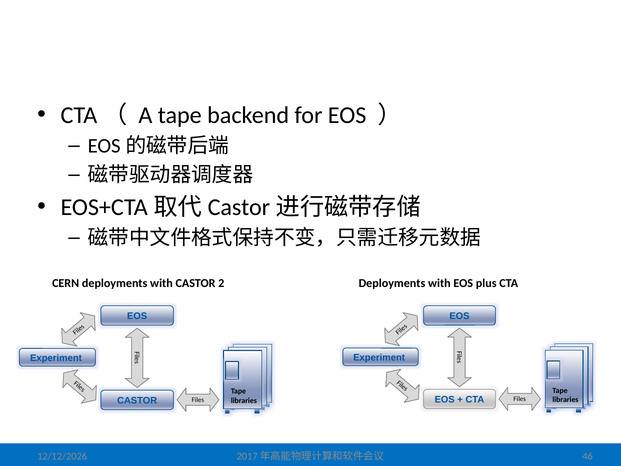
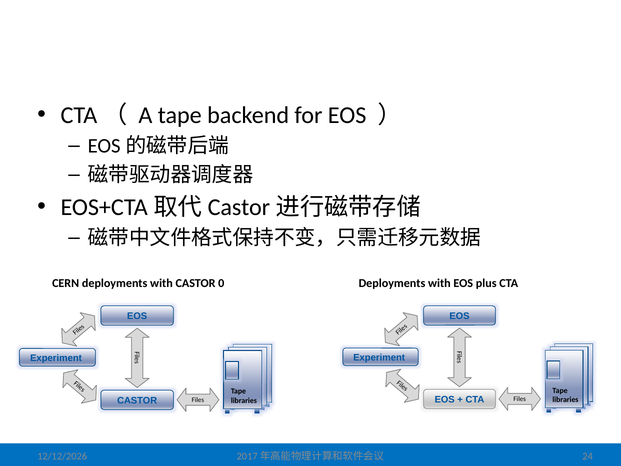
2: 2 -> 0
46: 46 -> 24
